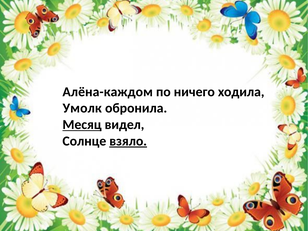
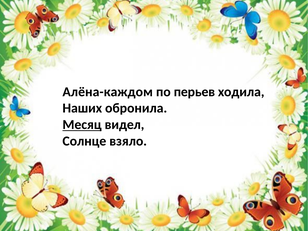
ничего: ничего -> перьев
Умолк: Умолк -> Наших
взяло underline: present -> none
